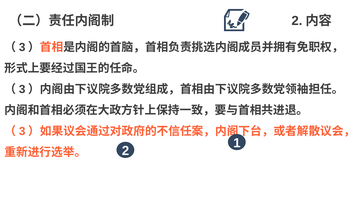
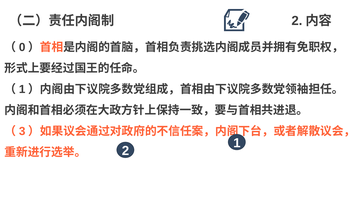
3 at (22, 47): 3 -> 0
3 at (22, 89): 3 -> 1
